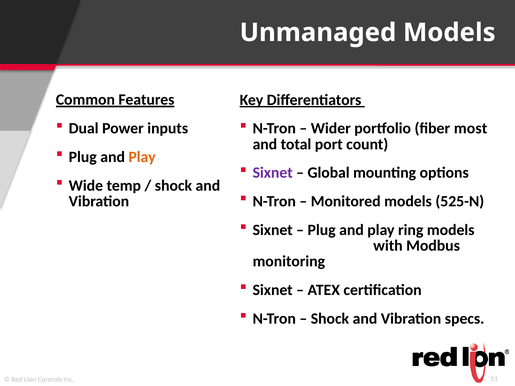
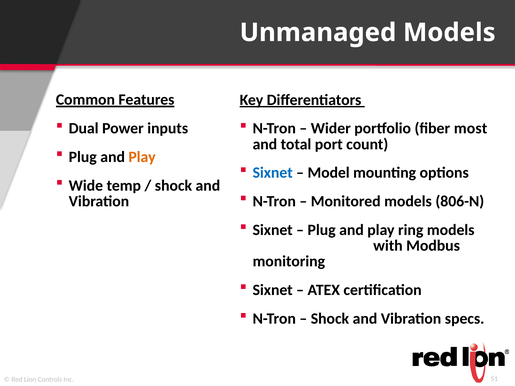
Sixnet at (273, 173) colour: purple -> blue
Global: Global -> Model
525-N: 525-N -> 806-N
